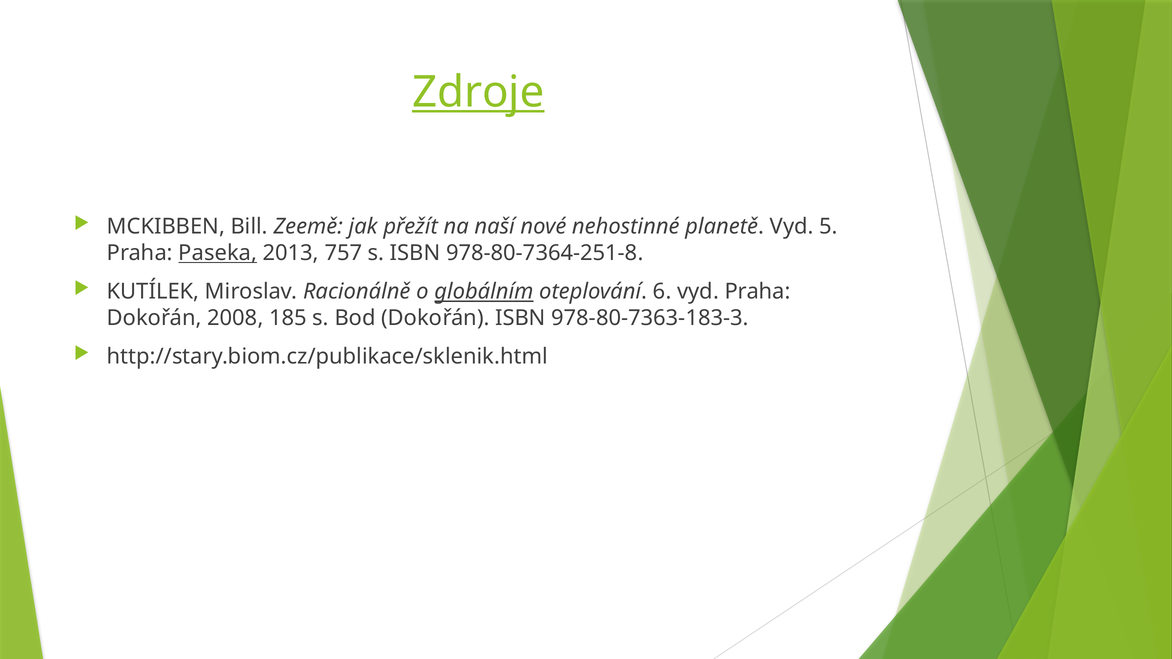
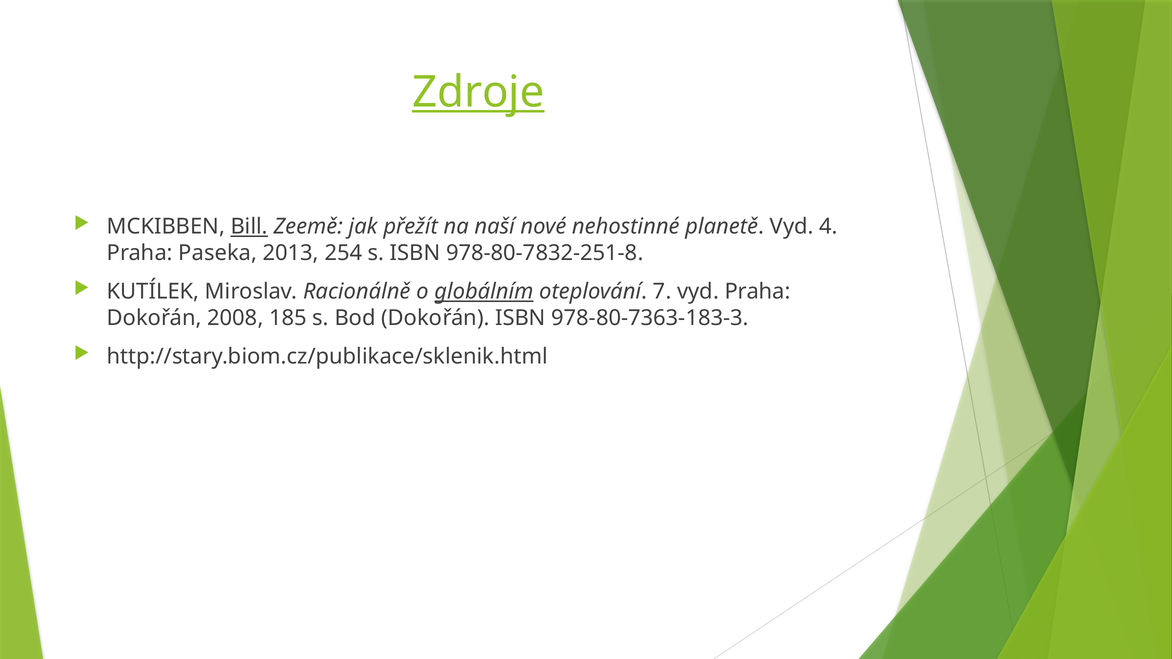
Bill underline: none -> present
5: 5 -> 4
Paseka underline: present -> none
757: 757 -> 254
978-80-7364-251-8: 978-80-7364-251-8 -> 978-80-7832-251-8
6: 6 -> 7
